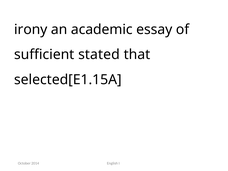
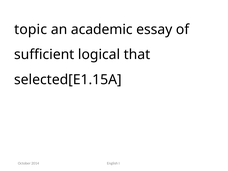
irony: irony -> topic
stated: stated -> logical
